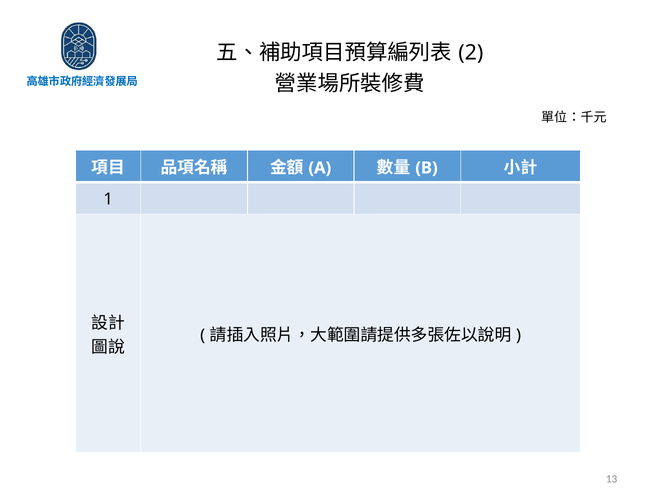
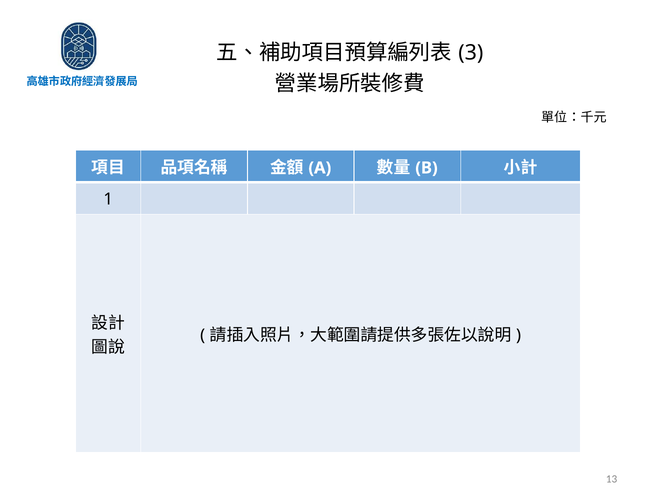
2: 2 -> 3
